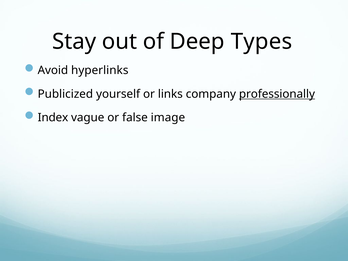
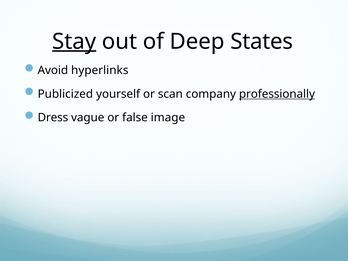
Stay underline: none -> present
Types: Types -> States
links: links -> scan
Index: Index -> Dress
